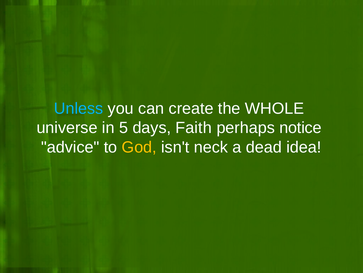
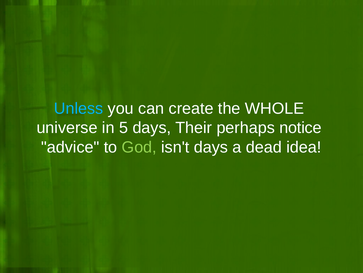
Faith: Faith -> Their
God colour: yellow -> light green
isn't neck: neck -> days
